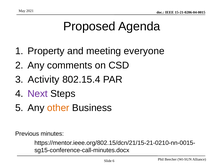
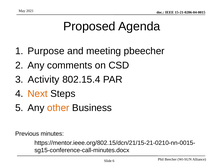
Property: Property -> Purpose
everyone: everyone -> pbeecher
Next colour: purple -> orange
